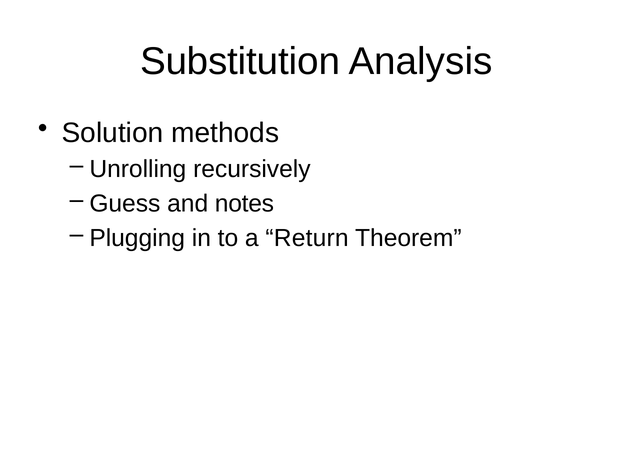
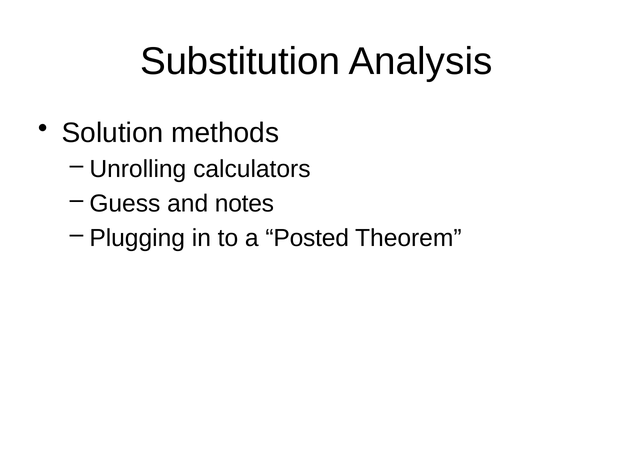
recursively: recursively -> calculators
Return: Return -> Posted
